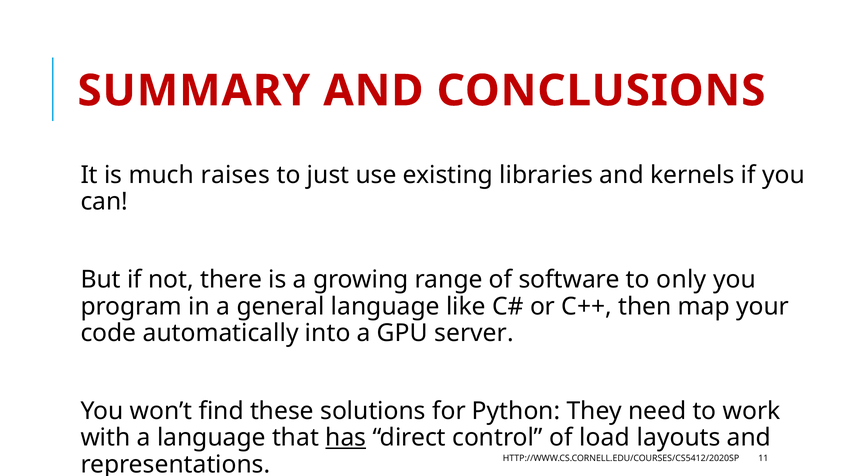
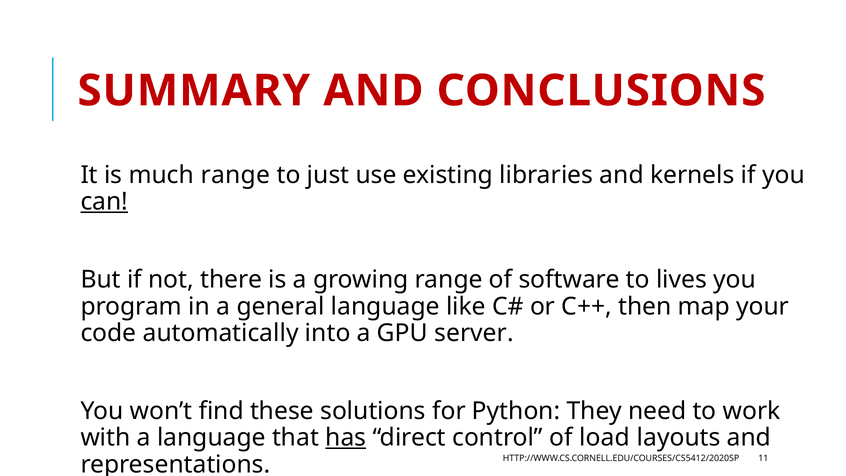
much raises: raises -> range
can underline: none -> present
only: only -> lives
